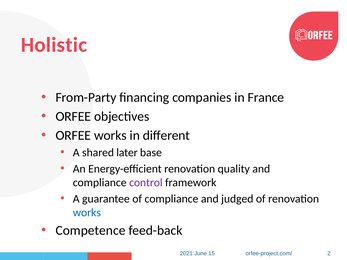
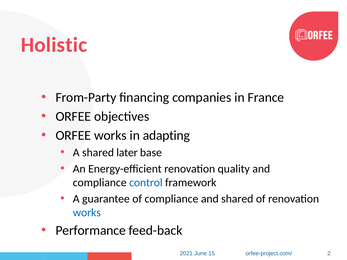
different: different -> adapting
control colour: purple -> blue
and judged: judged -> shared
Competence: Competence -> Performance
